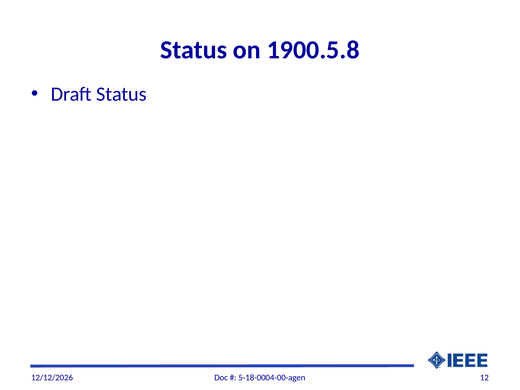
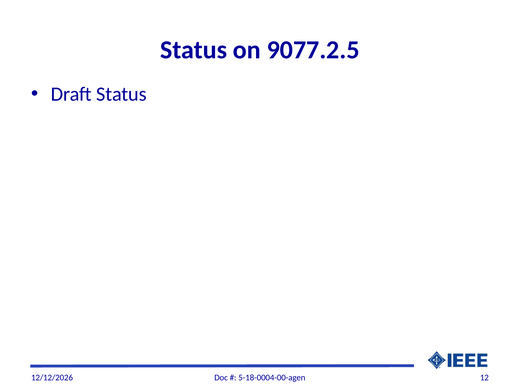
1900.5.8: 1900.5.8 -> 9077.2.5
